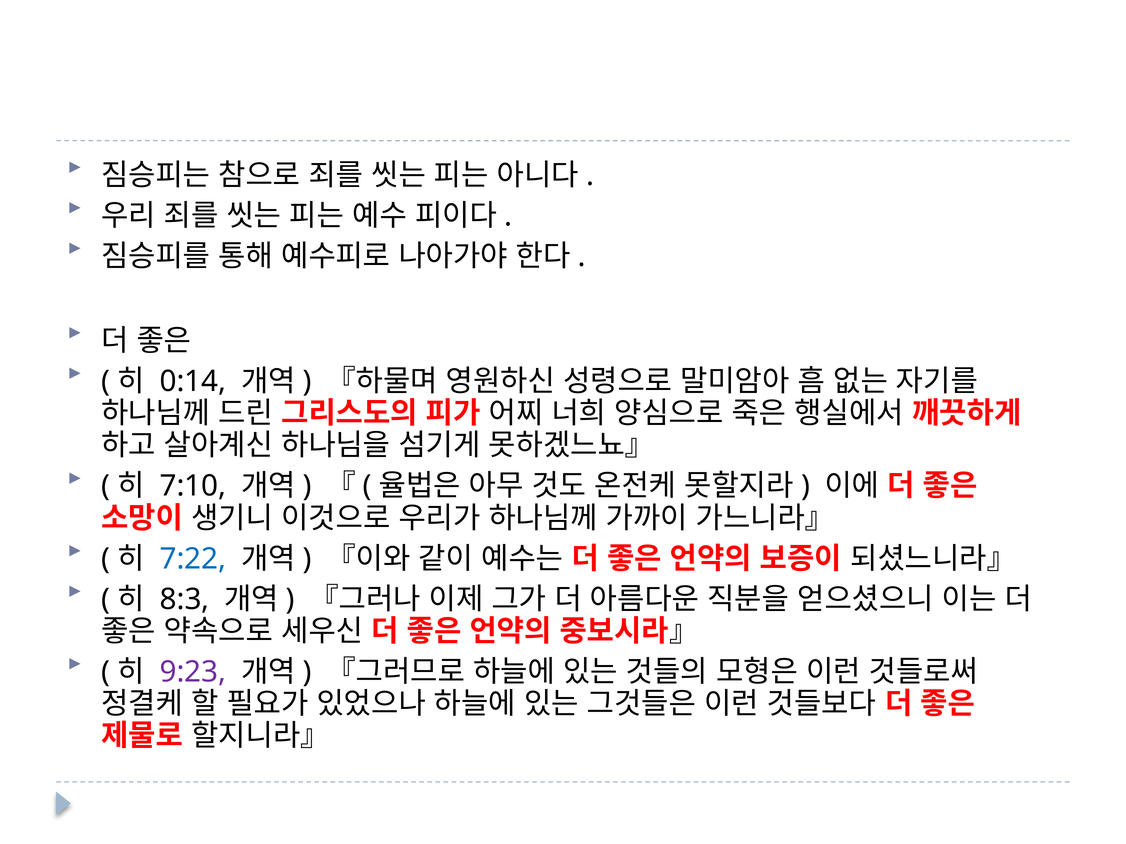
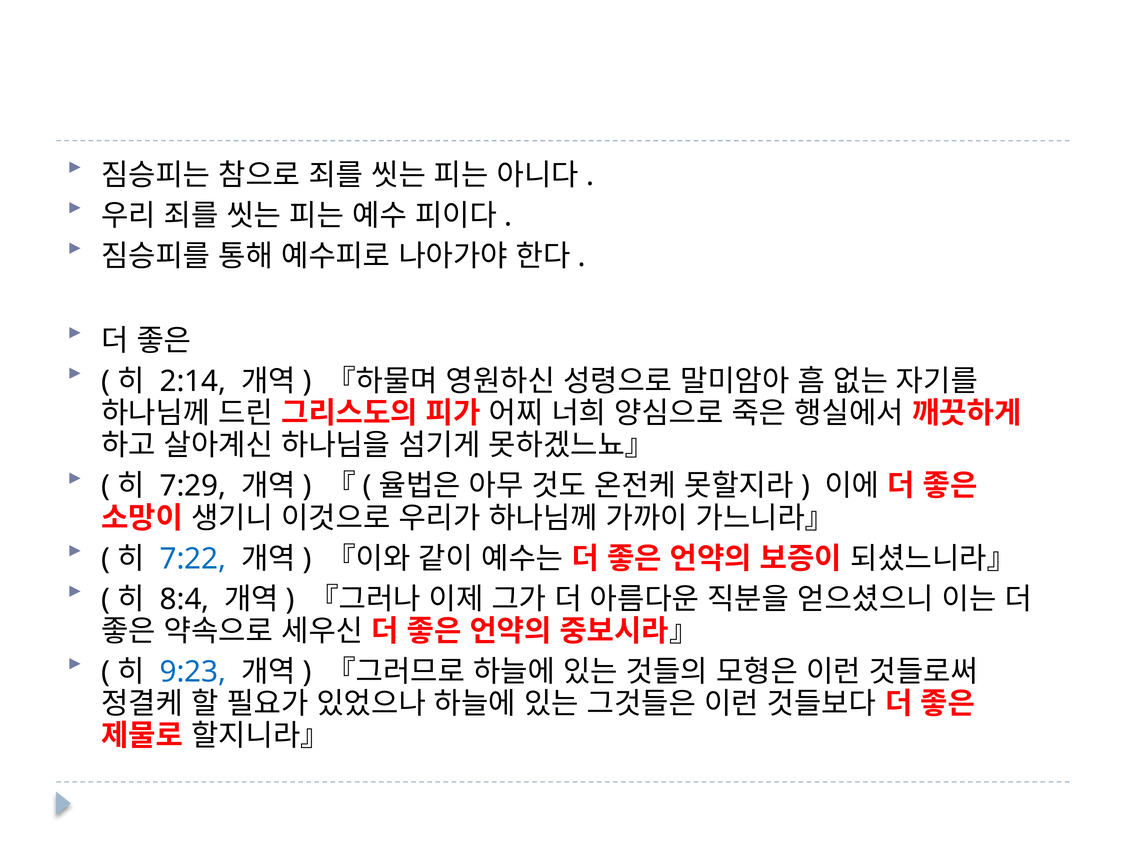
0:14: 0:14 -> 2:14
7:10: 7:10 -> 7:29
8:3: 8:3 -> 8:4
9:23 colour: purple -> blue
